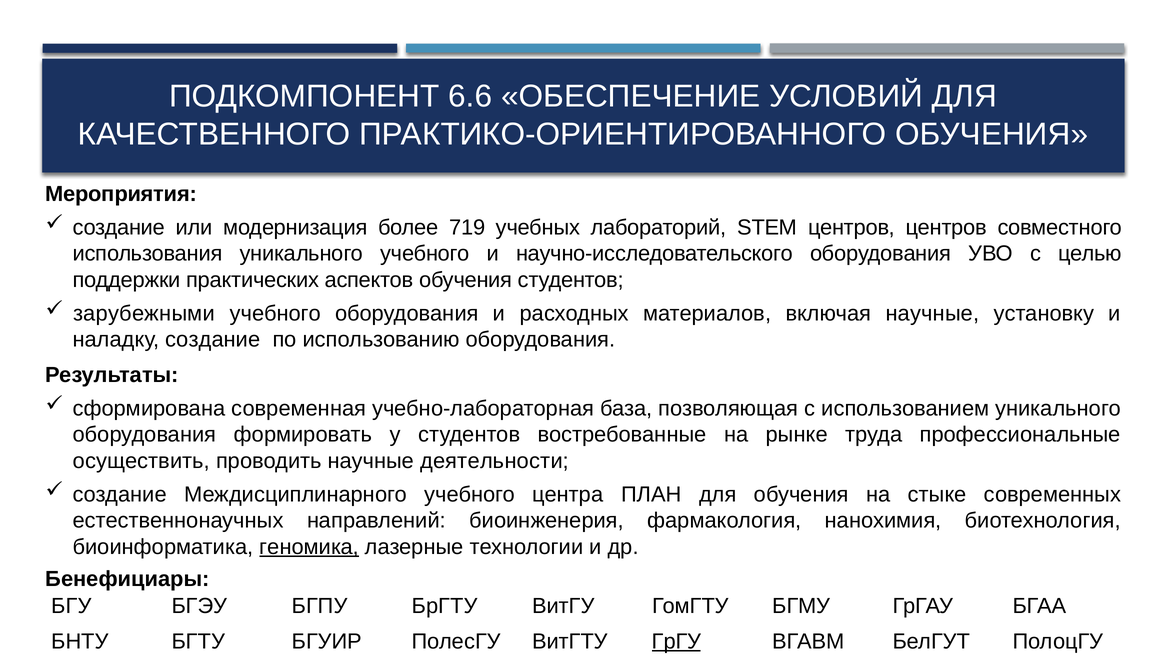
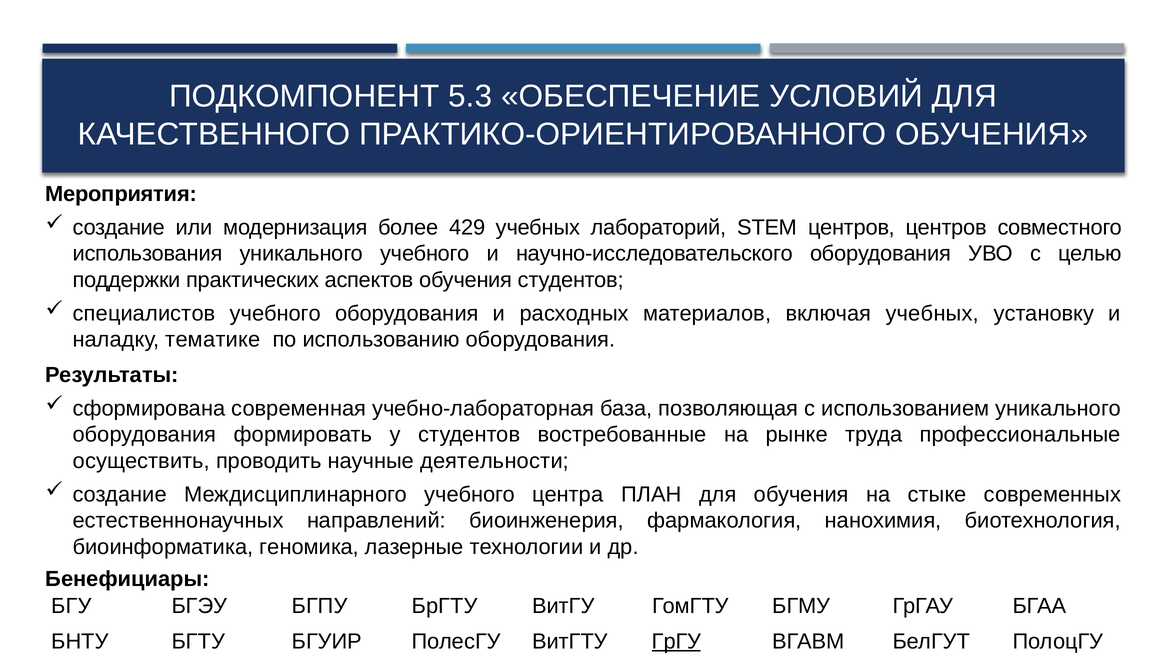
6.6: 6.6 -> 5.3
719: 719 -> 429
зарубежными: зарубежными -> специалистов
включая научные: научные -> учебных
наладку создание: создание -> тематике
геномика underline: present -> none
